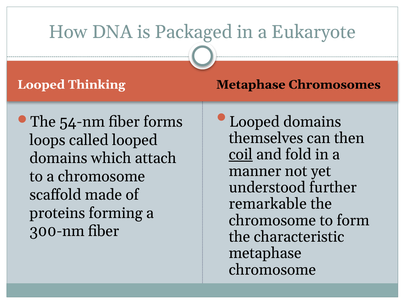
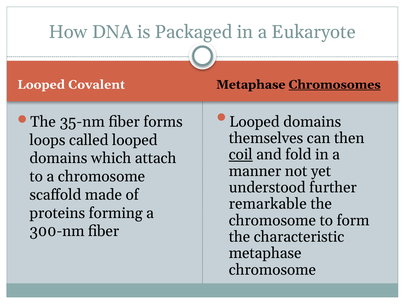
Thinking: Thinking -> Covalent
Chromosomes underline: none -> present
54-nm: 54-nm -> 35-nm
